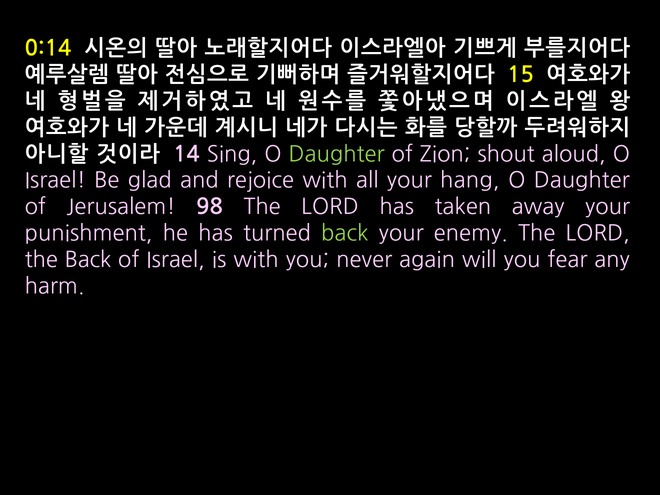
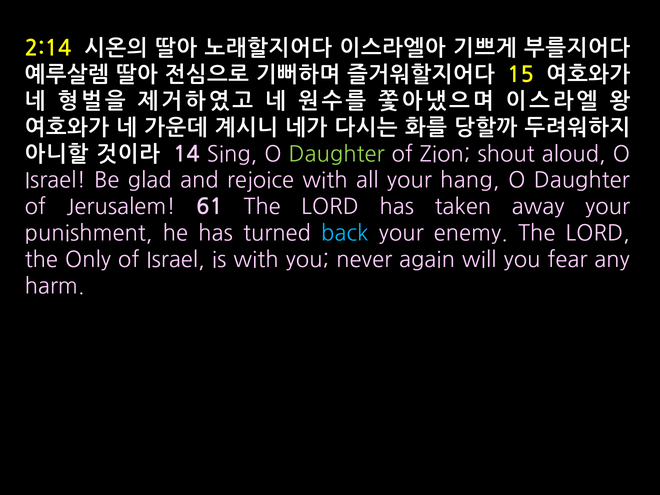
0:14: 0:14 -> 2:14
98: 98 -> 61
back at (345, 234) colour: light green -> light blue
the Back: Back -> Only
